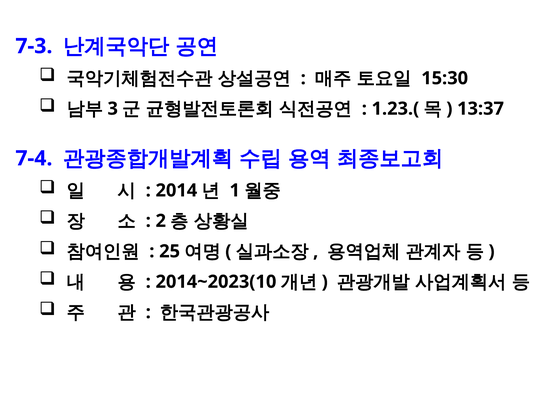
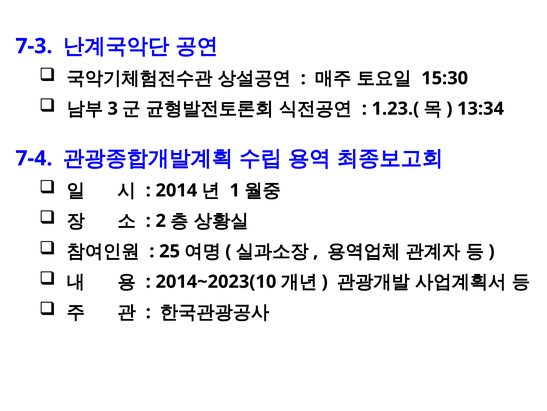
13:37: 13:37 -> 13:34
